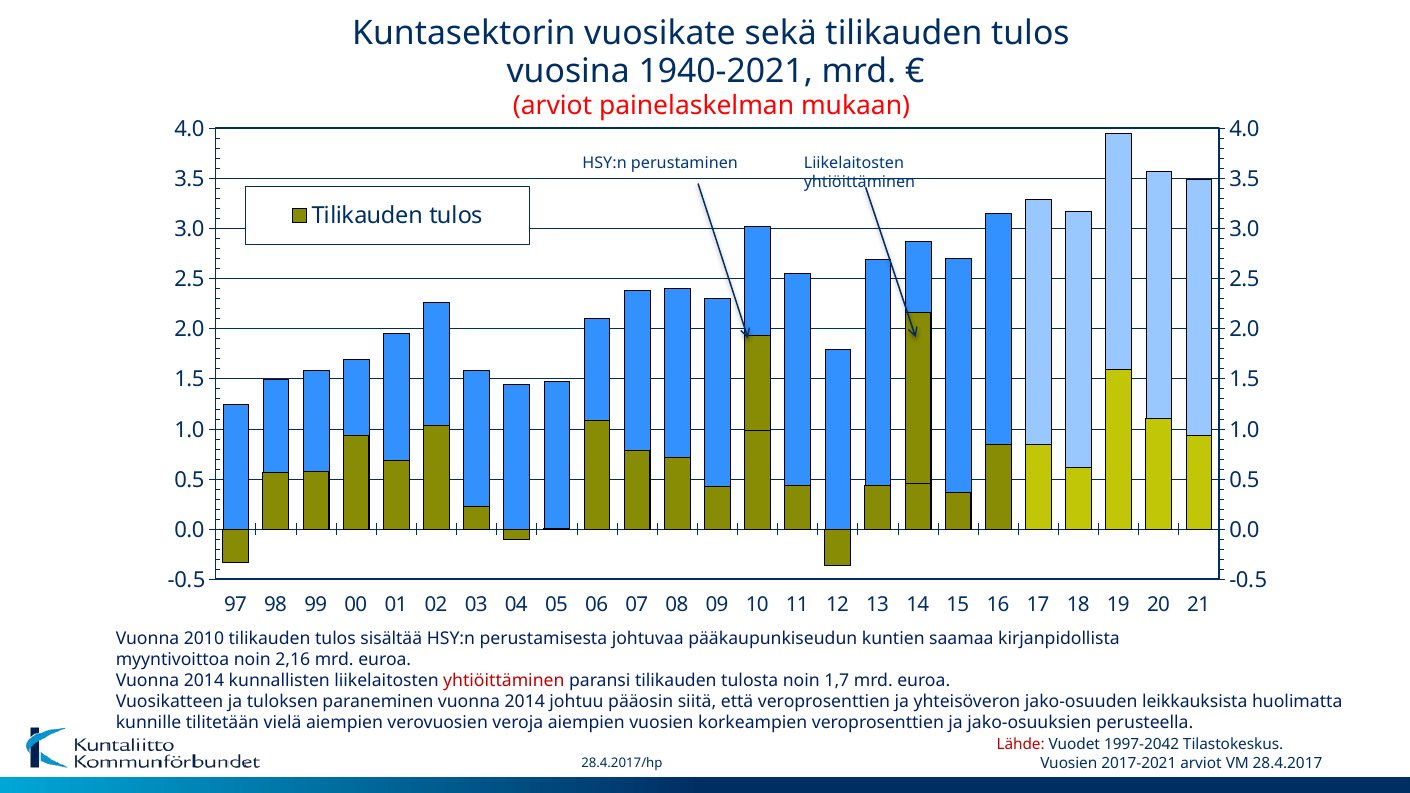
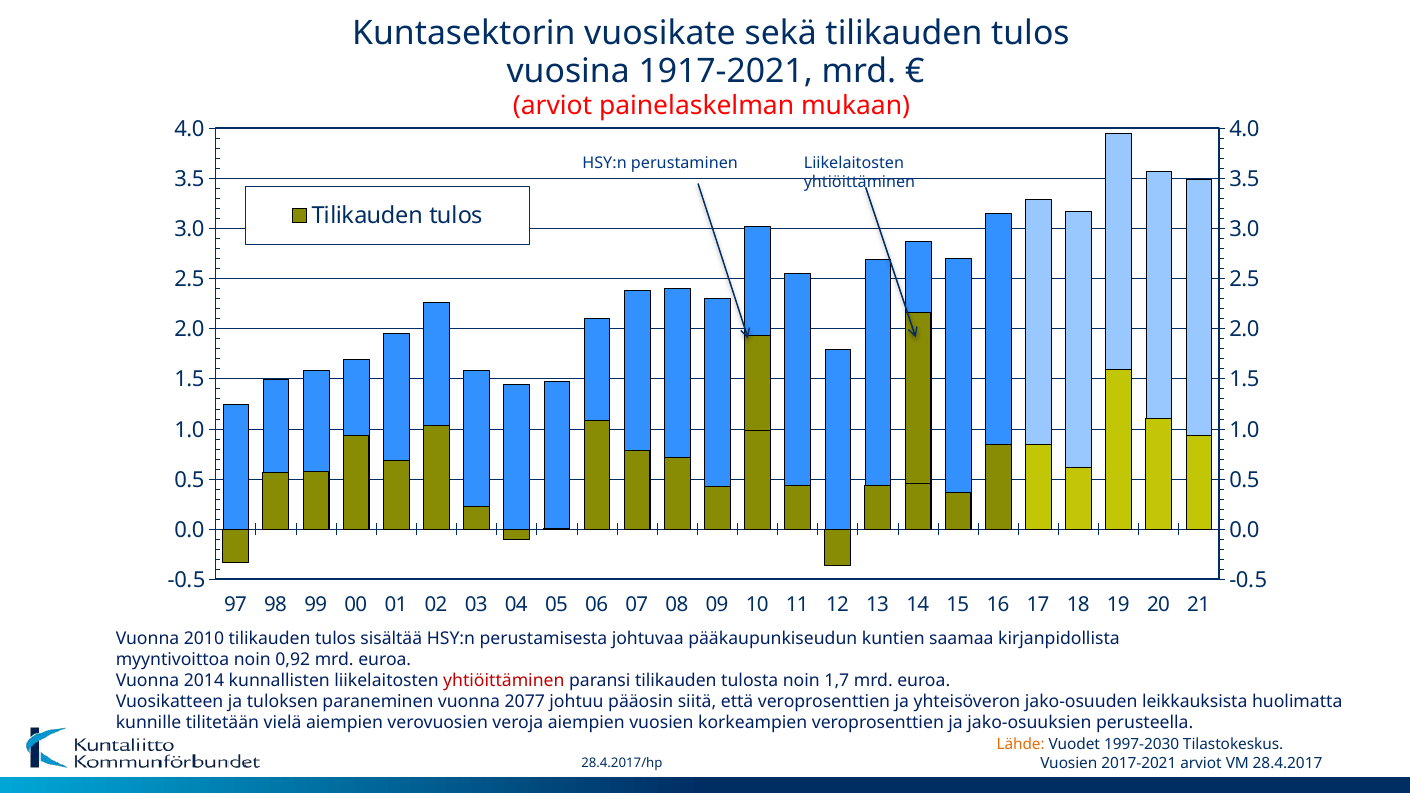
1940-2021: 1940-2021 -> 1917-2021
2,16: 2,16 -> 0,92
paraneminen vuonna 2014: 2014 -> 2077
Lähde colour: red -> orange
1997-2042: 1997-2042 -> 1997-2030
